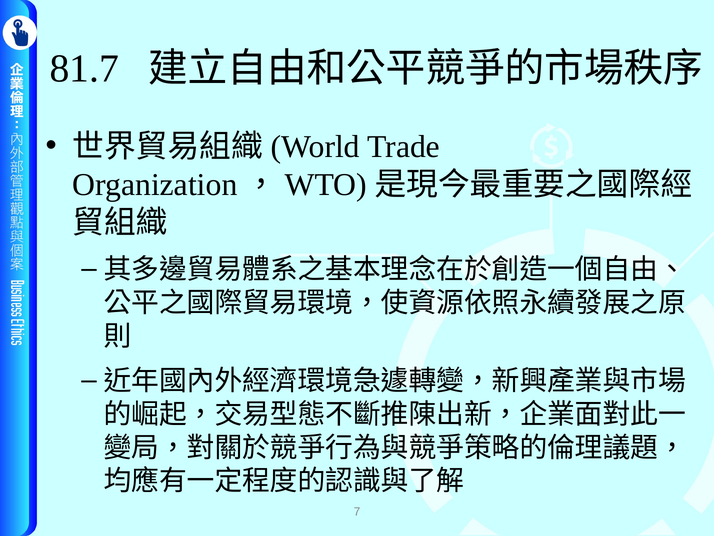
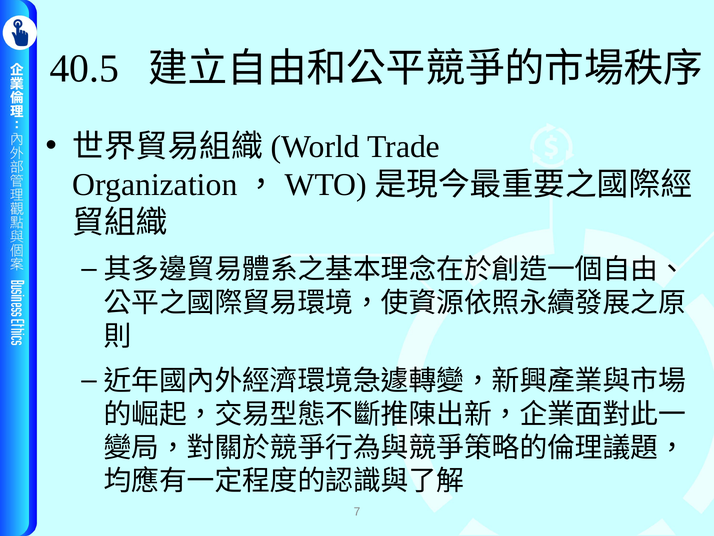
81.7: 81.7 -> 40.5
